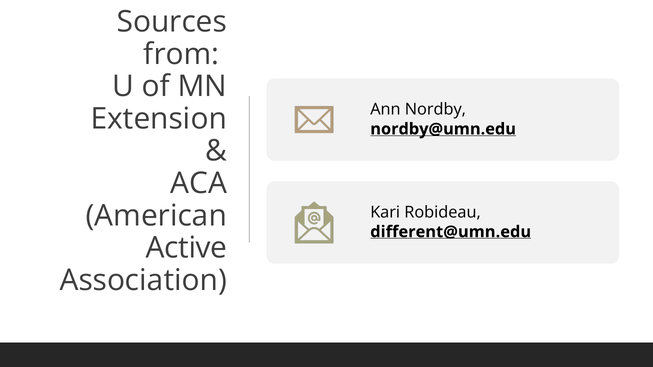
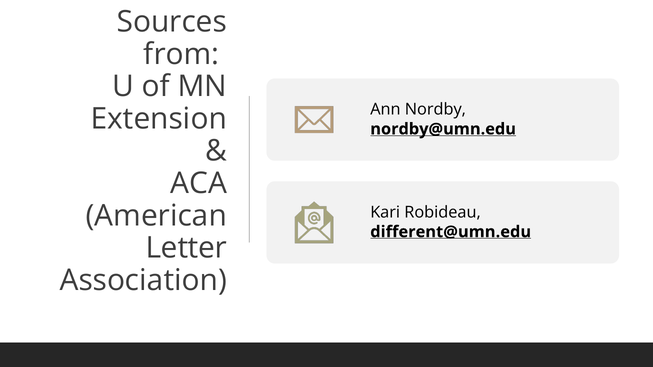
Active: Active -> Letter
